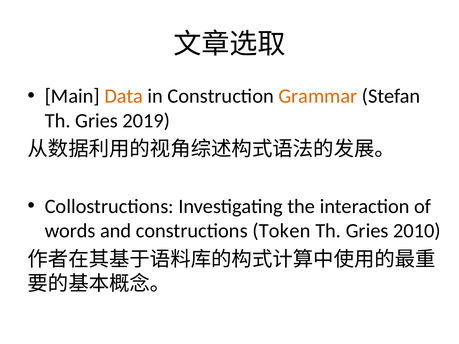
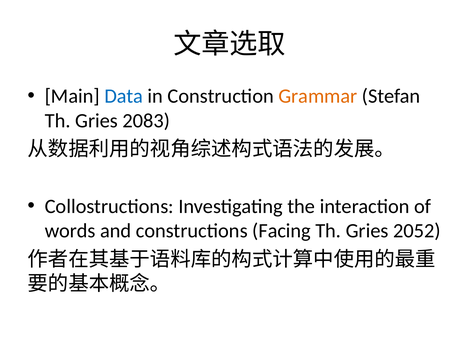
Data colour: orange -> blue
2019: 2019 -> 2083
Token: Token -> Facing
2010: 2010 -> 2052
